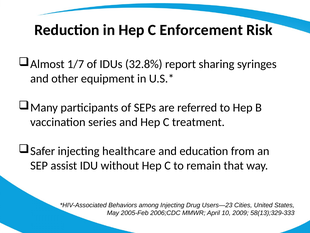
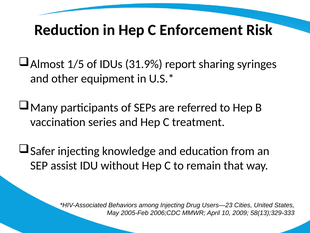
1/7: 1/7 -> 1/5
32.8%: 32.8% -> 31.9%
healthcare: healthcare -> knowledge
